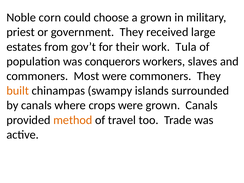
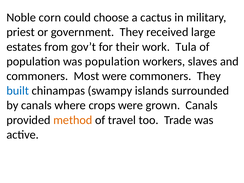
a grown: grown -> cactus
was conquerors: conquerors -> population
built colour: orange -> blue
